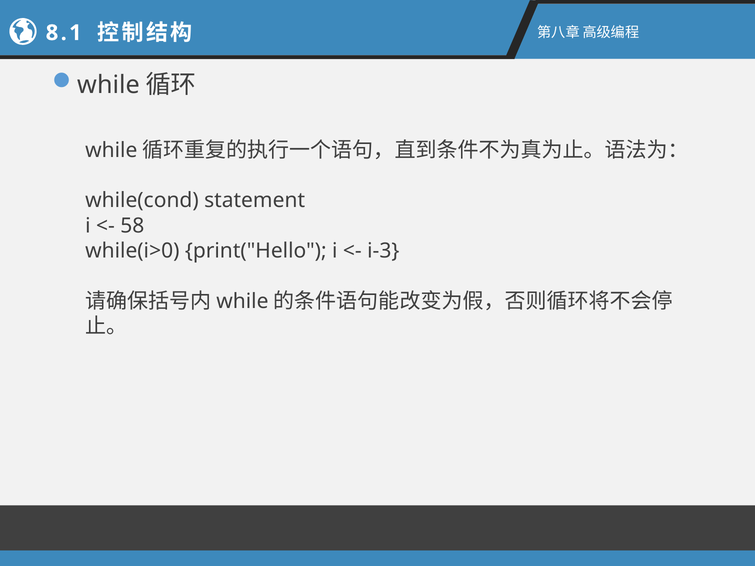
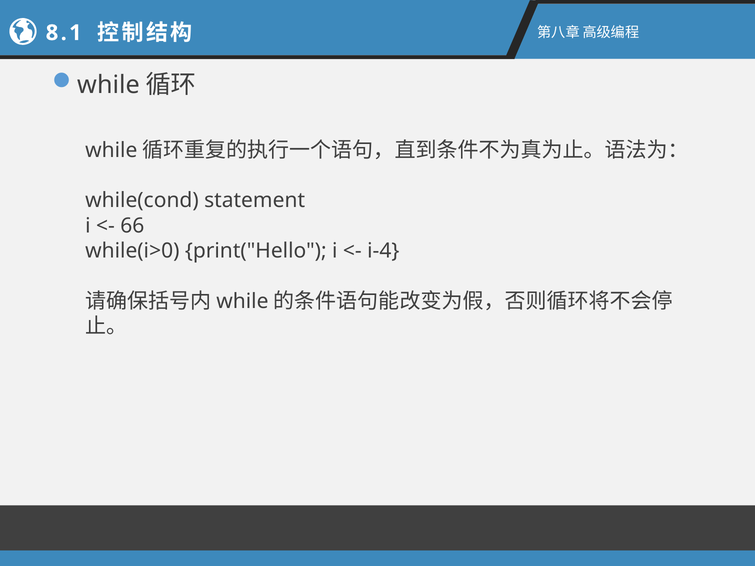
58: 58 -> 66
i-3: i-3 -> i-4
